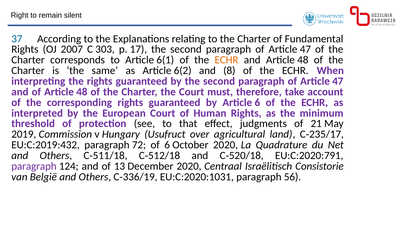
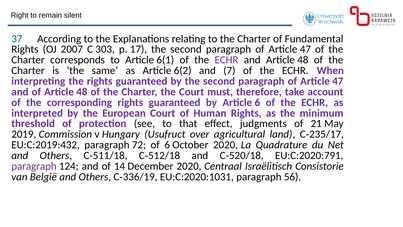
ECHR at (226, 60) colour: orange -> purple
8: 8 -> 7
13: 13 -> 14
